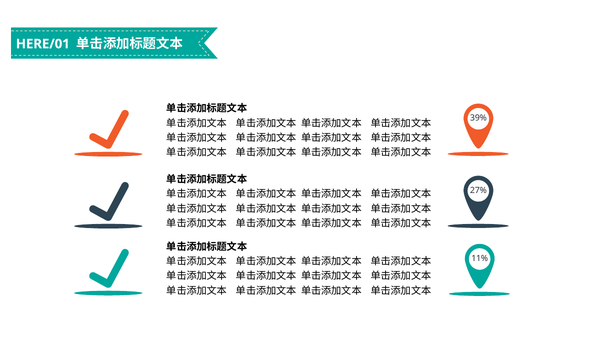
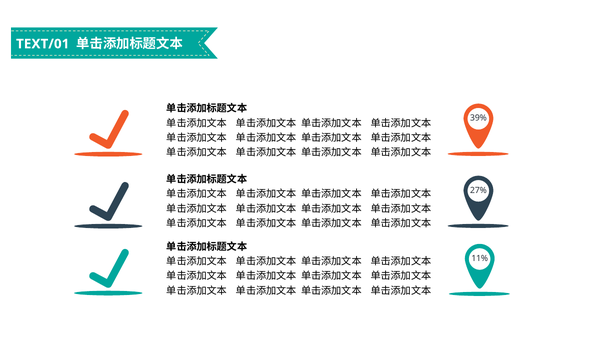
HERE/01: HERE/01 -> TEXT/01
